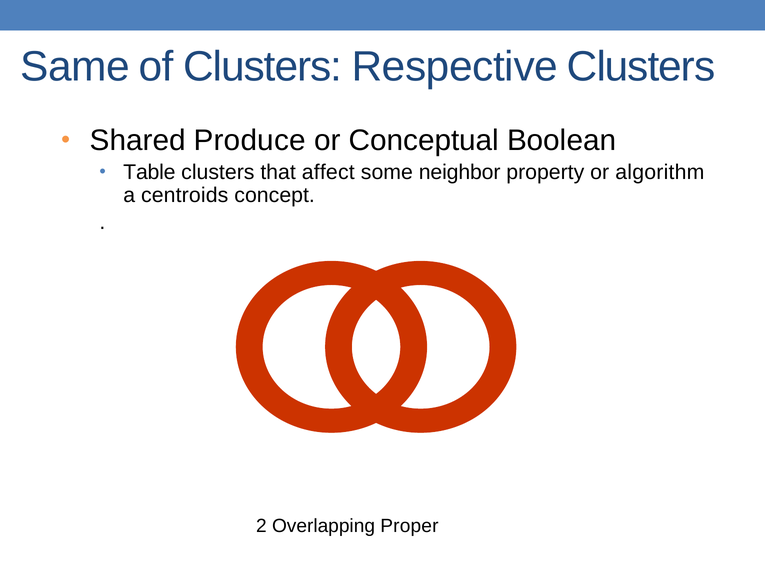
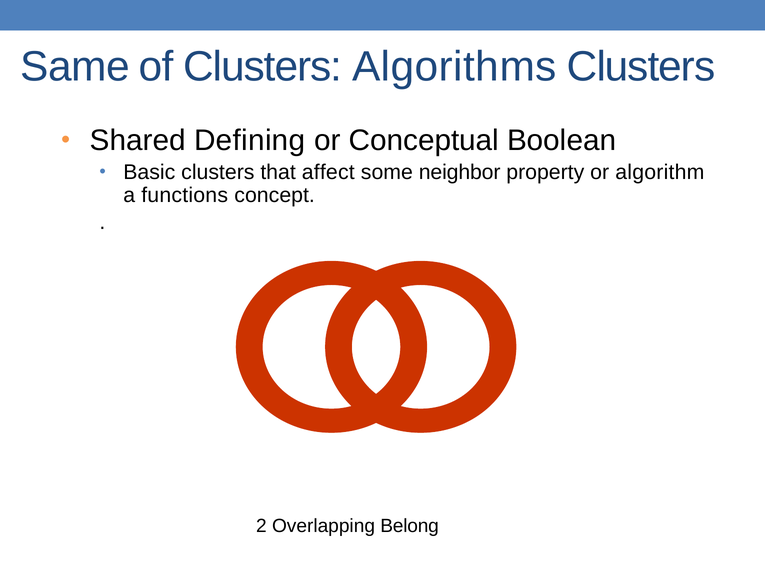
Respective: Respective -> Algorithms
Produce: Produce -> Defining
Table: Table -> Basic
centroids: centroids -> functions
Proper: Proper -> Belong
